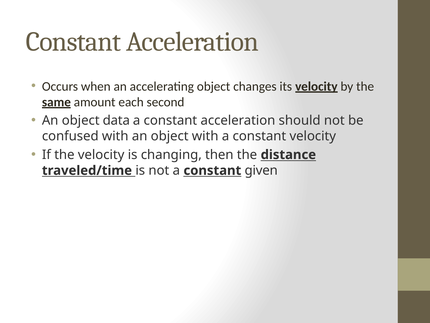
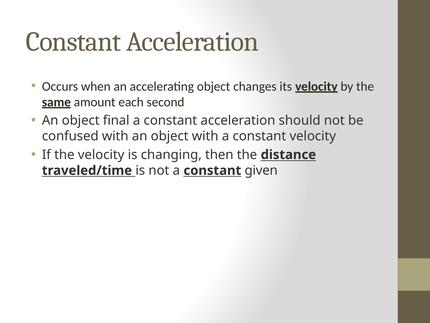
data: data -> final
